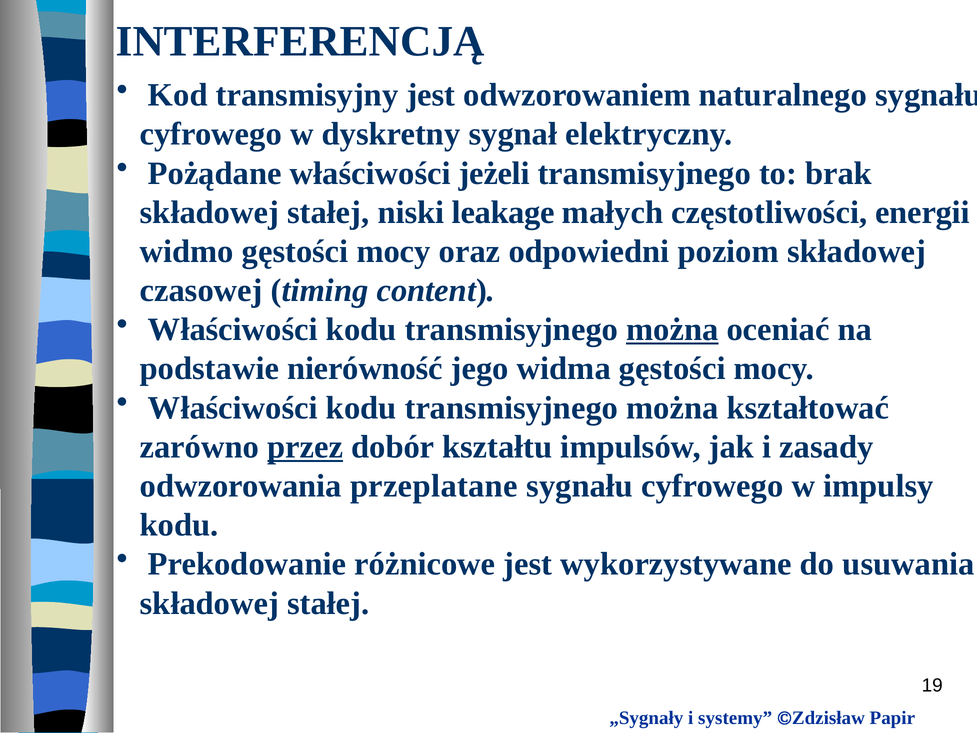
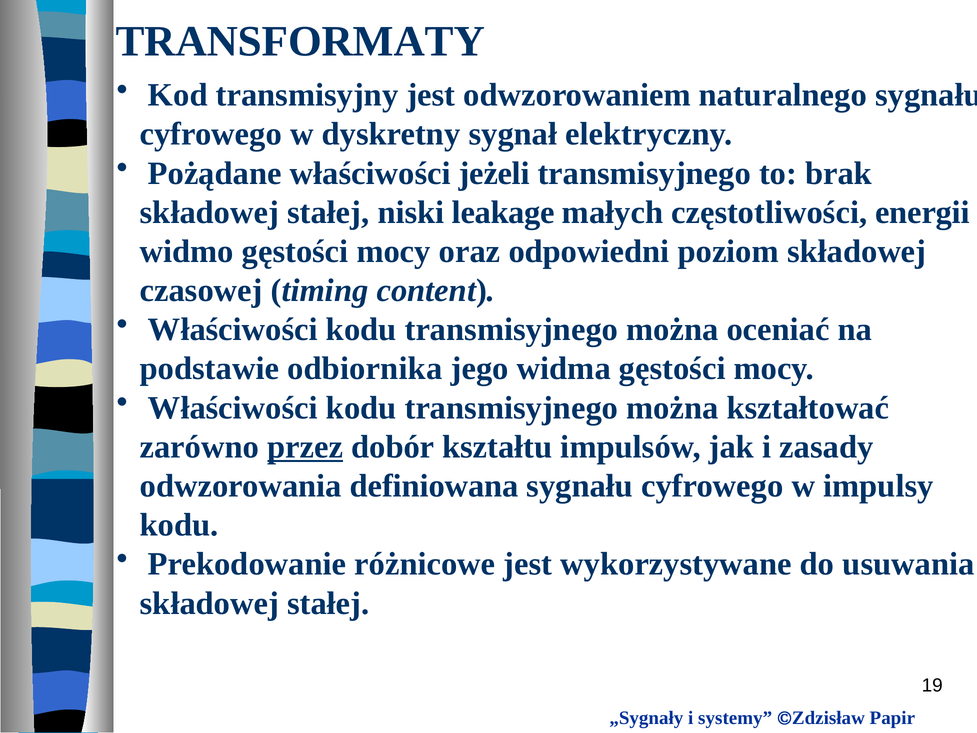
INTERFERENCJĄ: INTERFERENCJĄ -> TRANSFORMATY
można at (672, 330) underline: present -> none
nierówność: nierówność -> odbiornika
przeplatane: przeplatane -> definiowana
